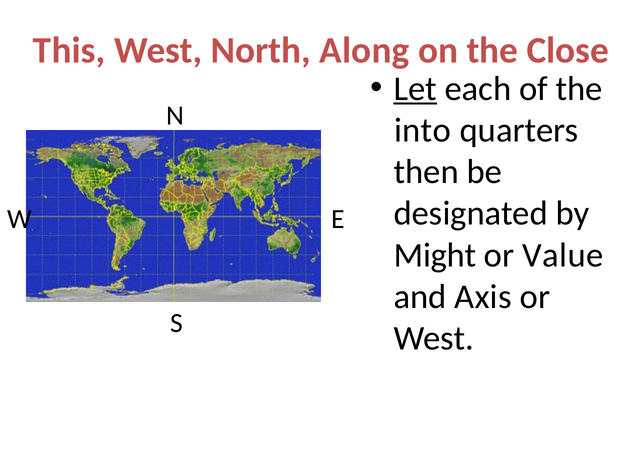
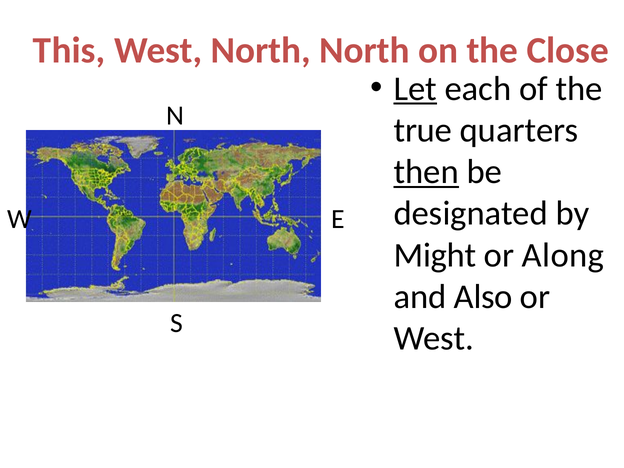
North Along: Along -> North
into: into -> true
then underline: none -> present
Value: Value -> Along
Axis: Axis -> Also
